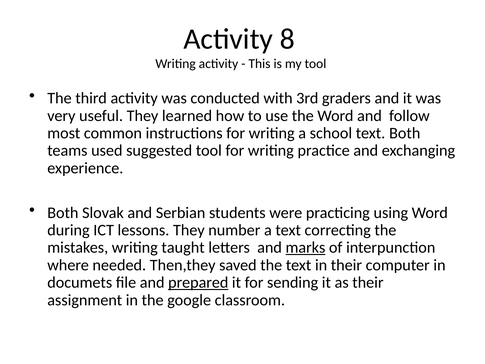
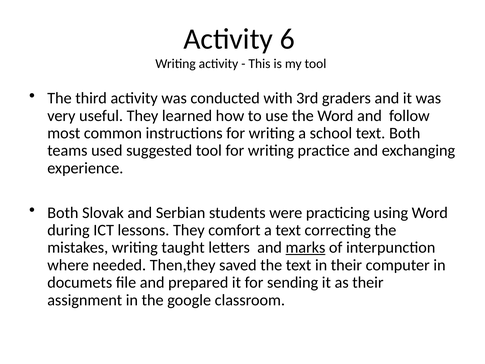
8: 8 -> 6
number: number -> comfort
prepared underline: present -> none
